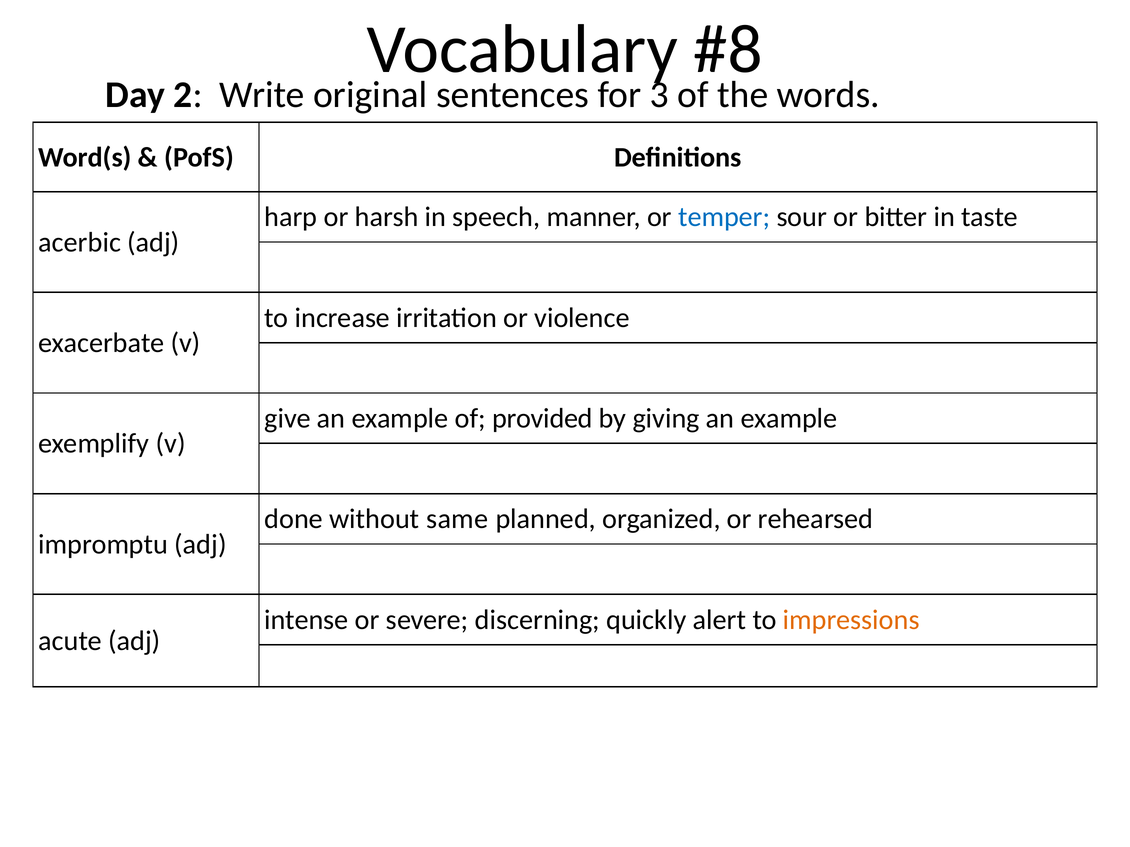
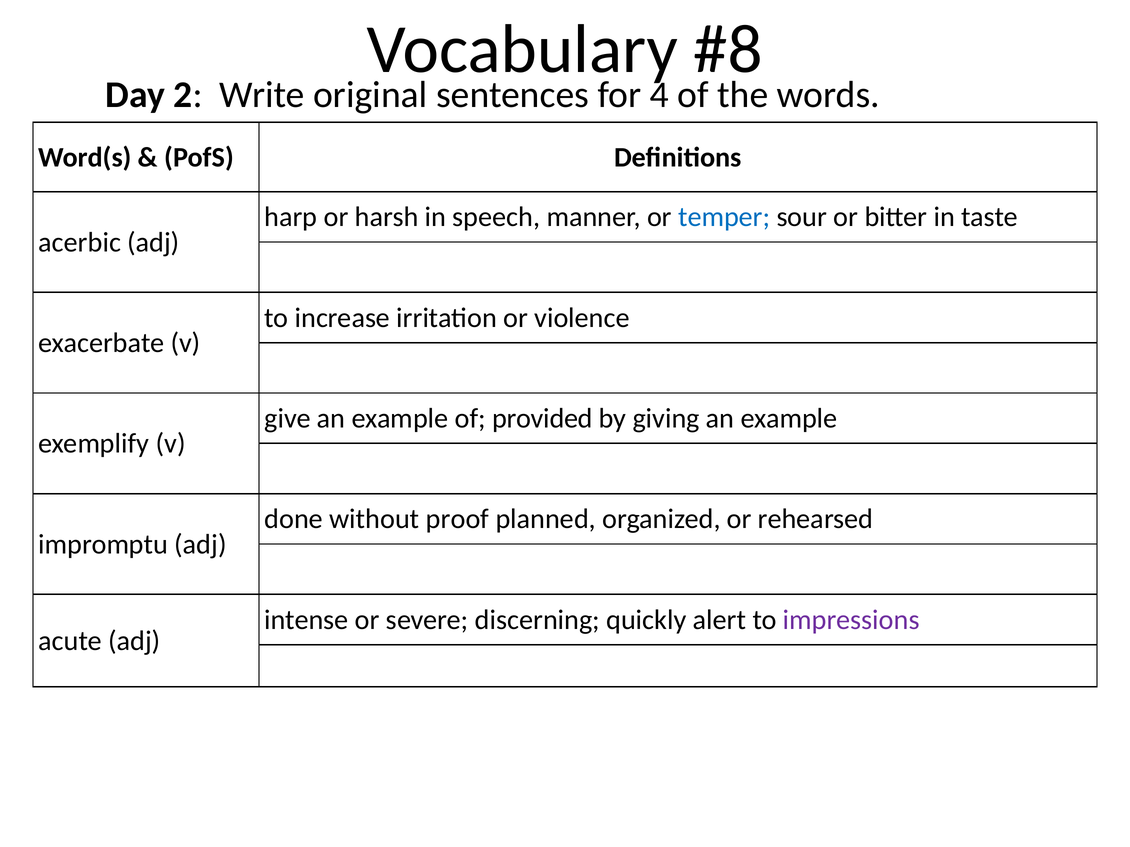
3: 3 -> 4
same: same -> proof
impressions colour: orange -> purple
